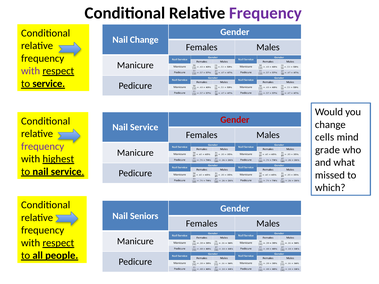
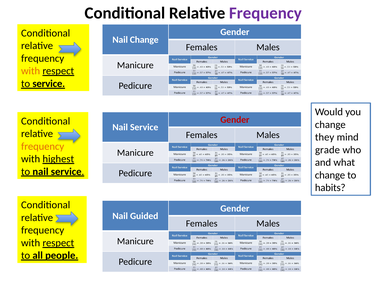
with at (31, 71) colour: purple -> orange
cells: cells -> they
frequency at (43, 146) colour: purple -> orange
missed at (330, 175): missed -> change
which: which -> habits
Seniors: Seniors -> Guided
